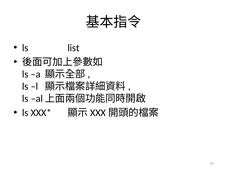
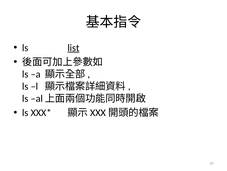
list underline: none -> present
